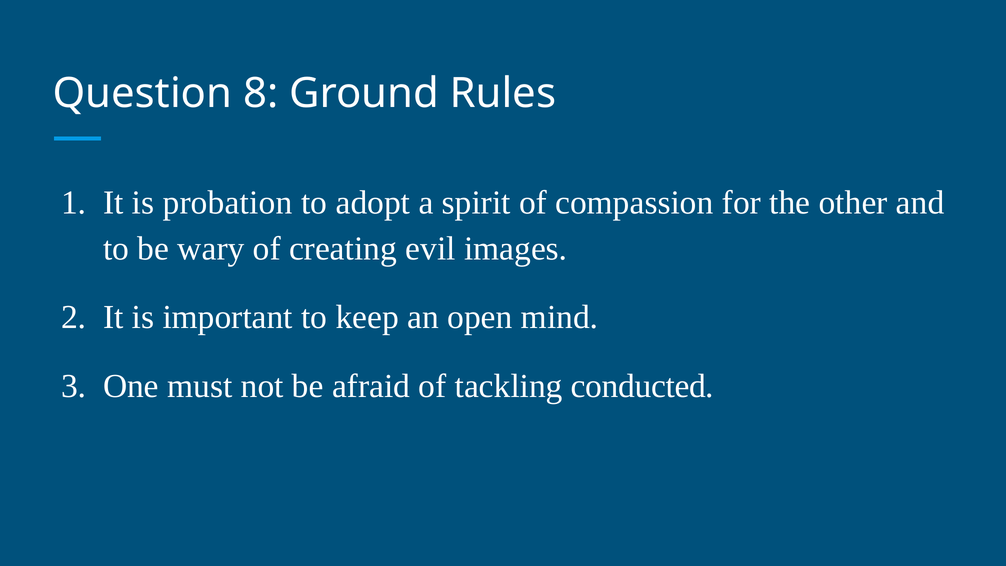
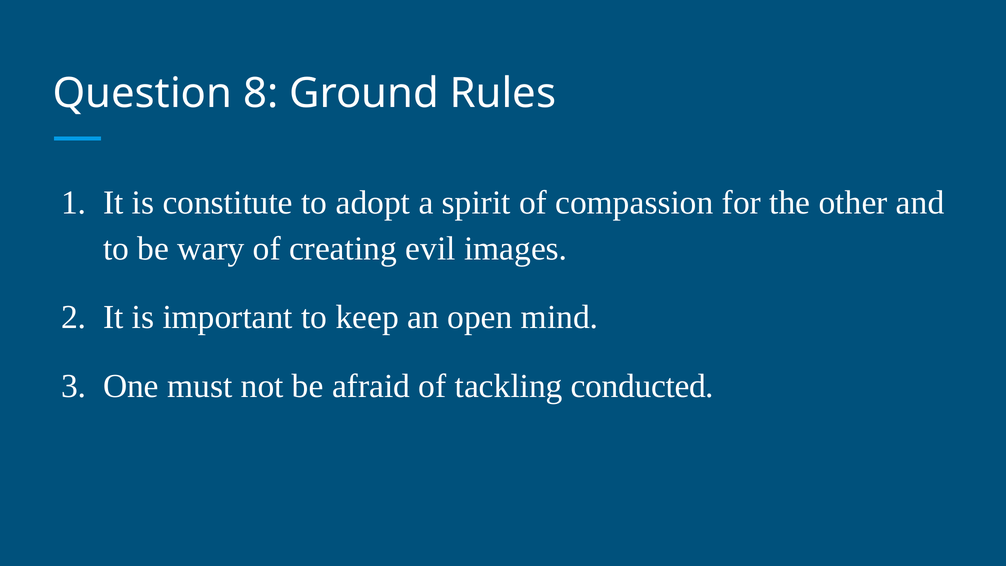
probation: probation -> constitute
